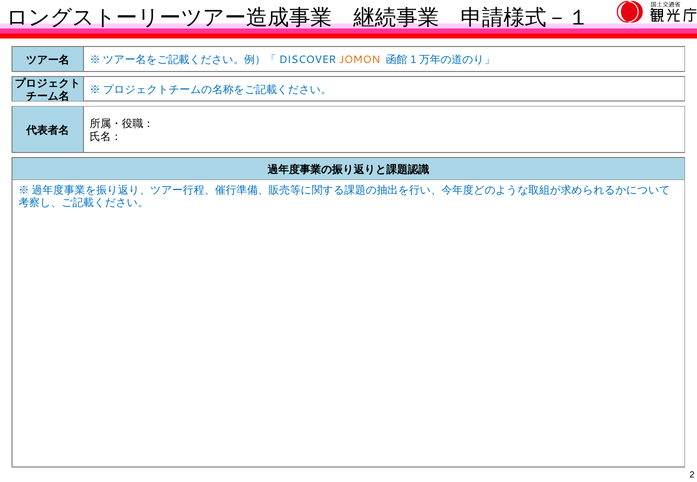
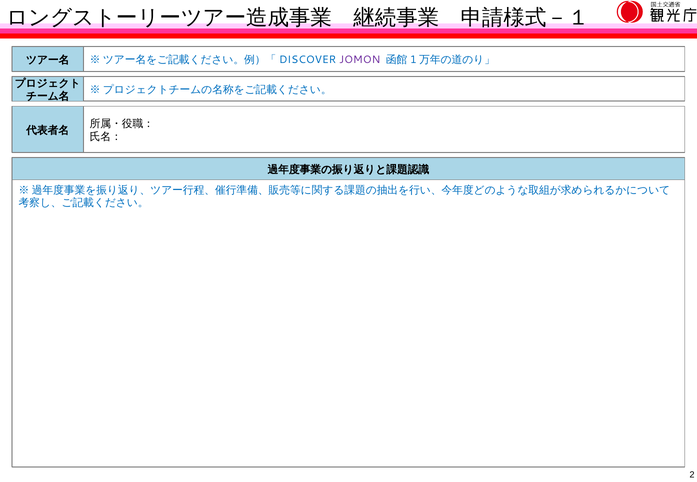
JOMON colour: orange -> purple
